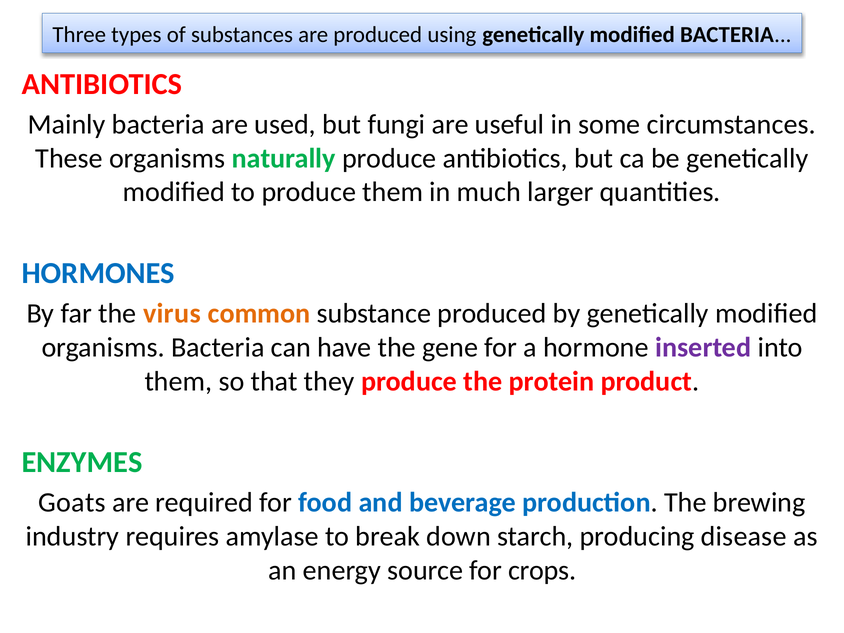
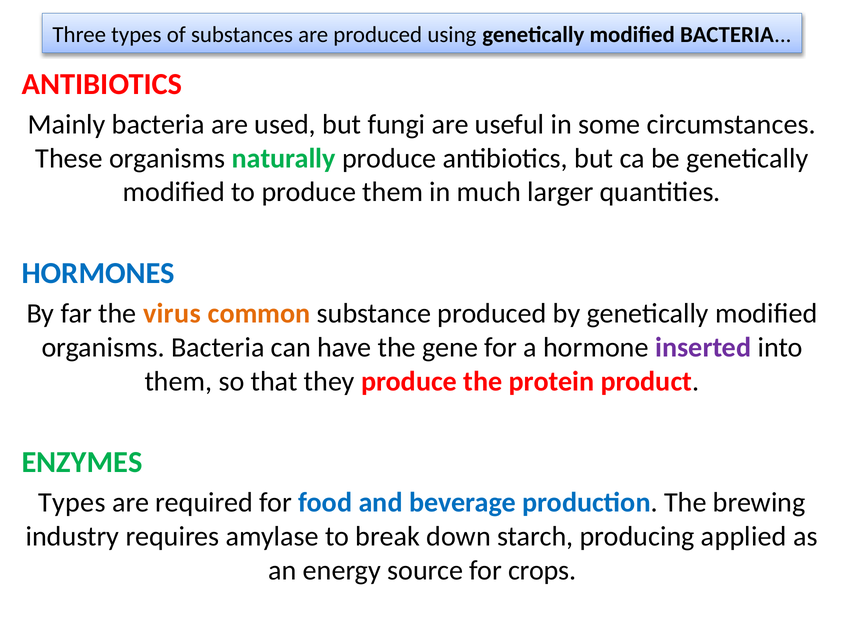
Goats at (72, 503): Goats -> Types
disease: disease -> applied
